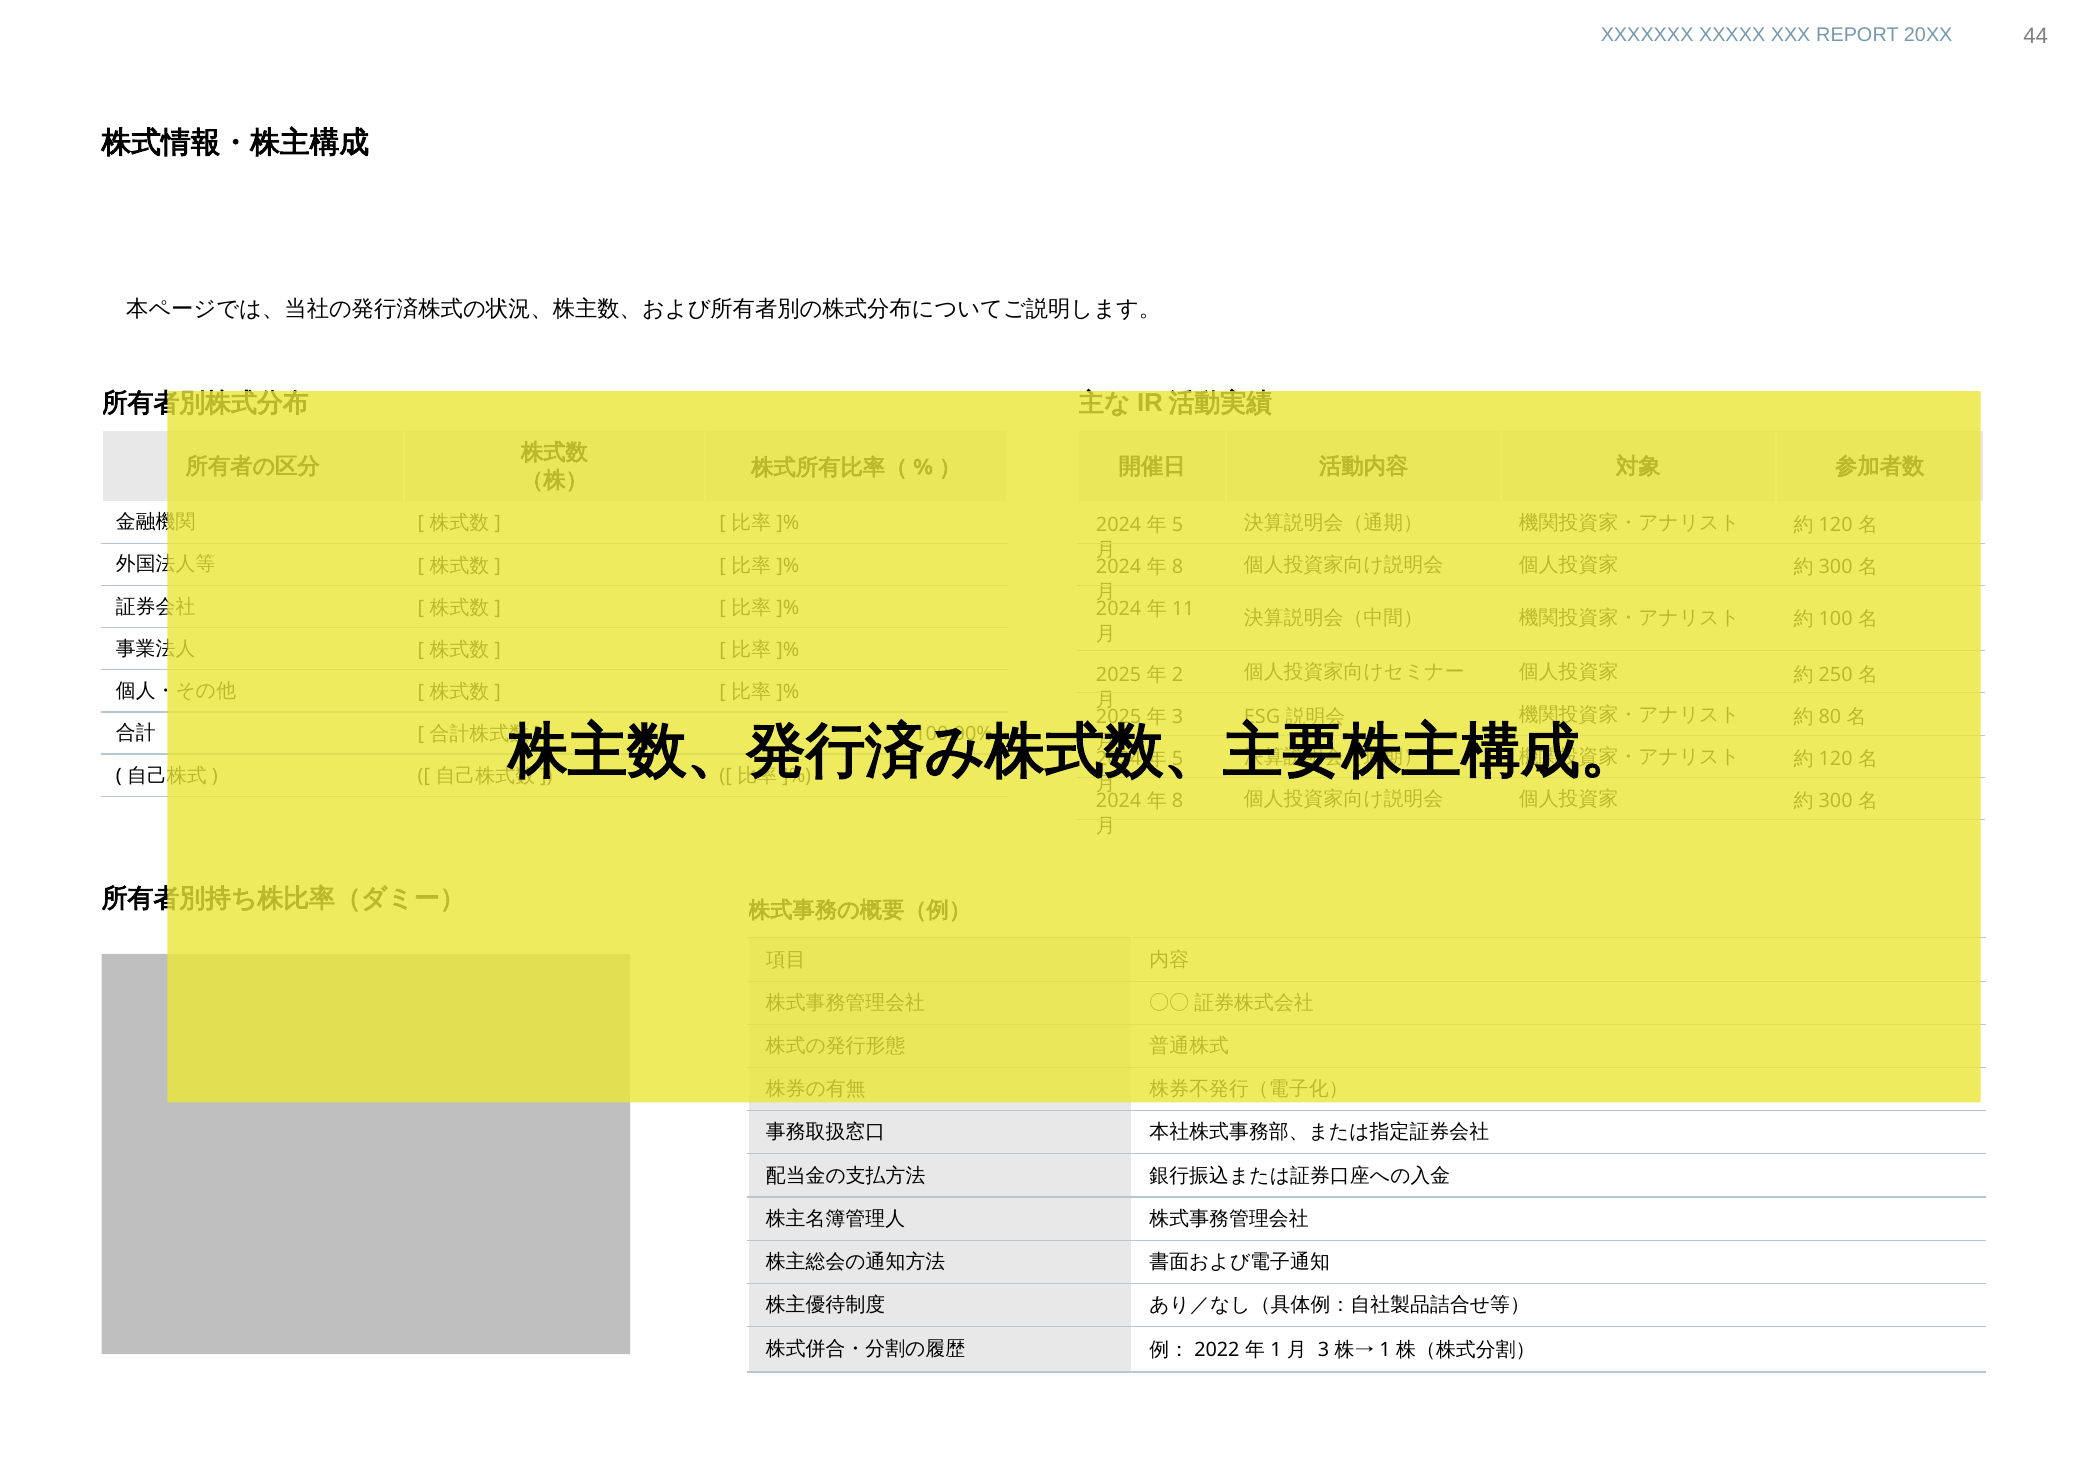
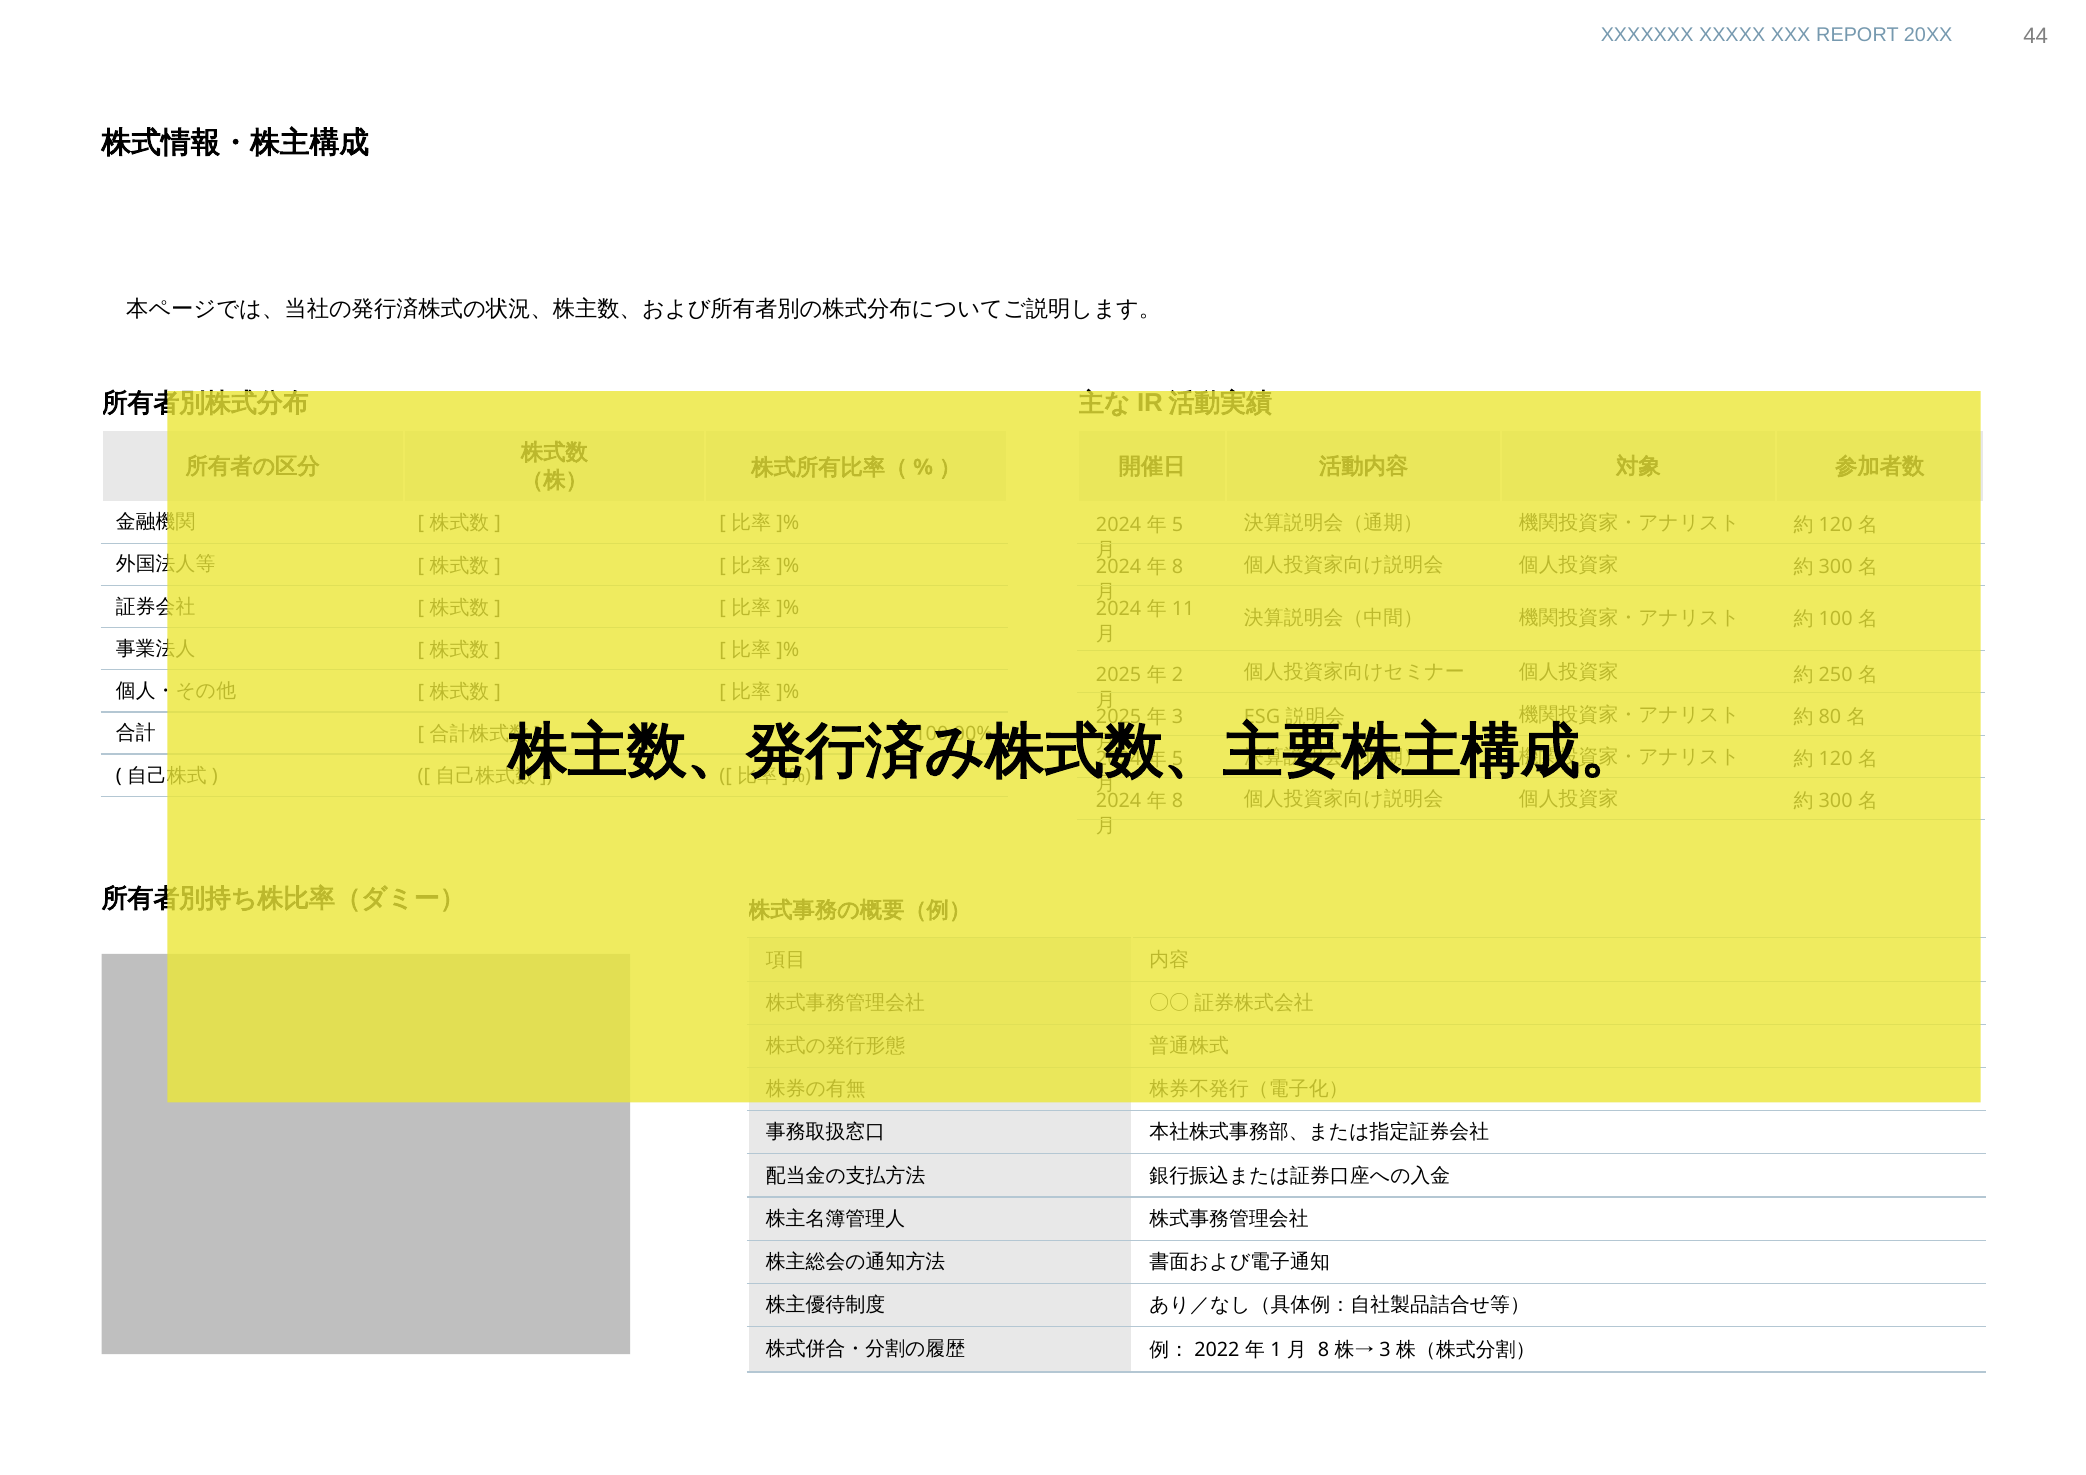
3 at (1324, 1350): 3 -> 8
1 at (1385, 1350): 1 -> 3
